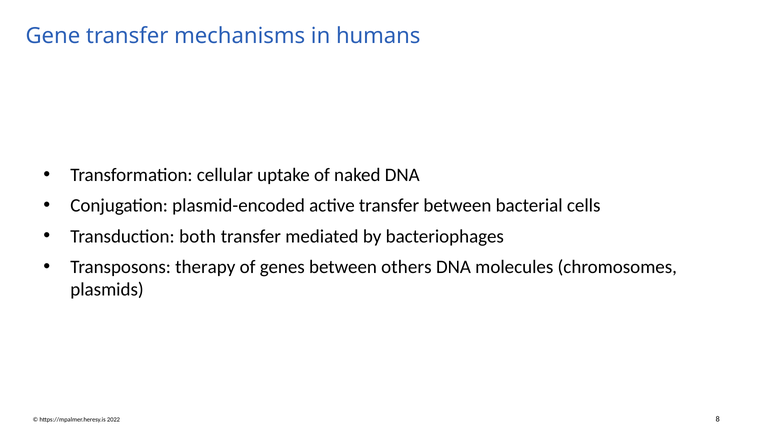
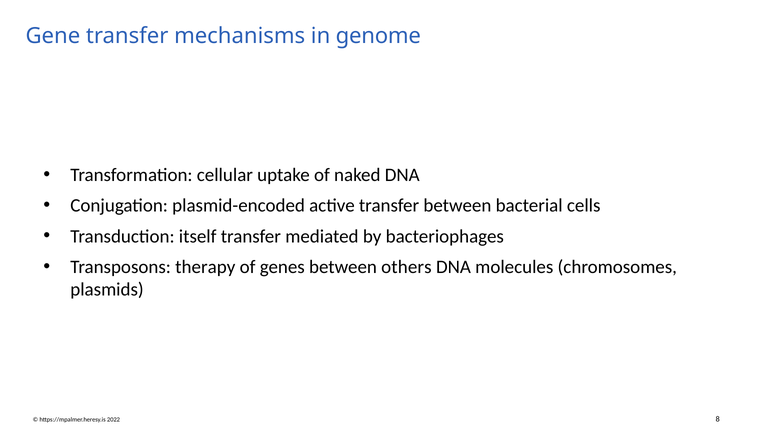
humans: humans -> genome
both: both -> itself
